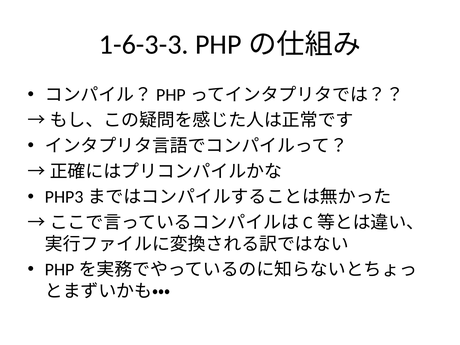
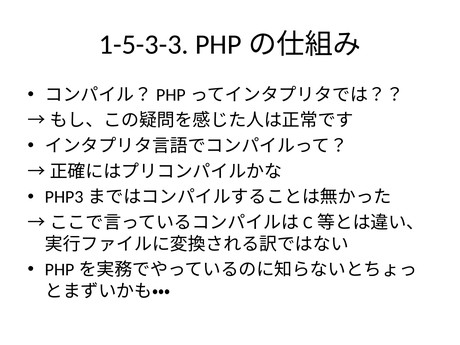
1-6-3-3: 1-6-3-3 -> 1-5-3-3
